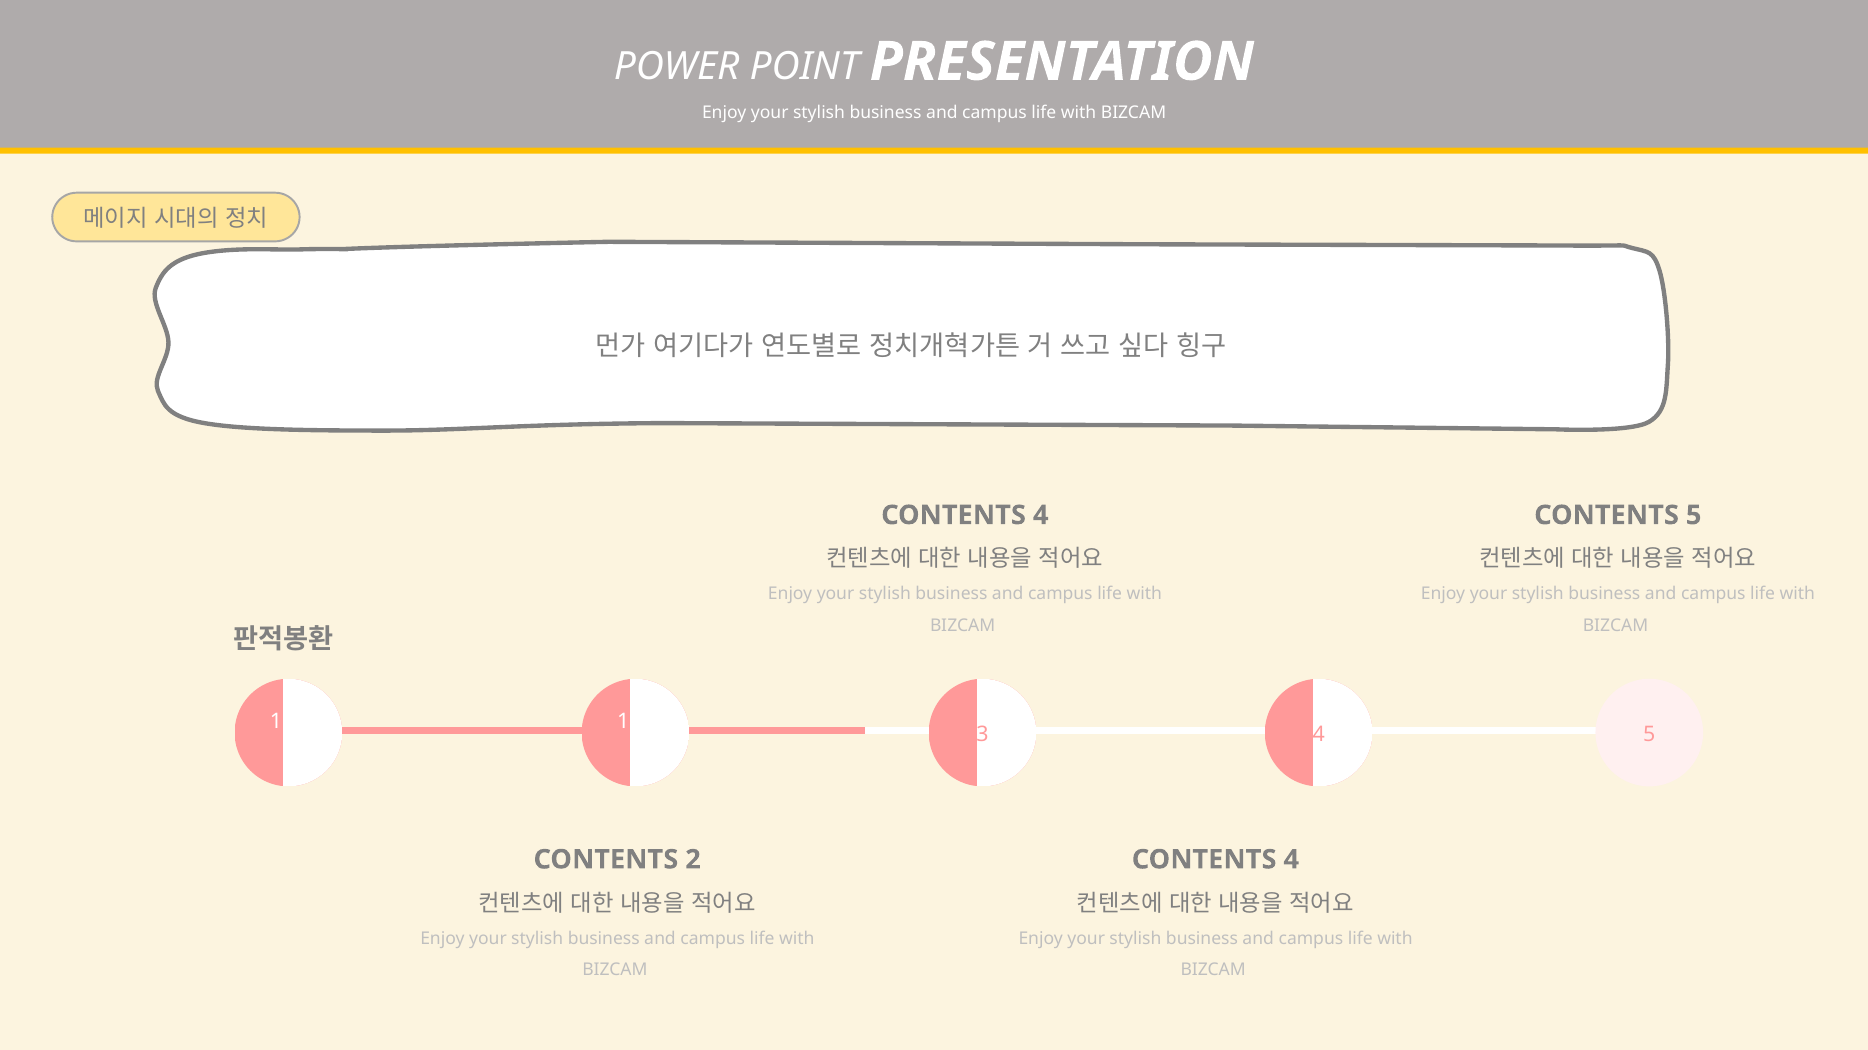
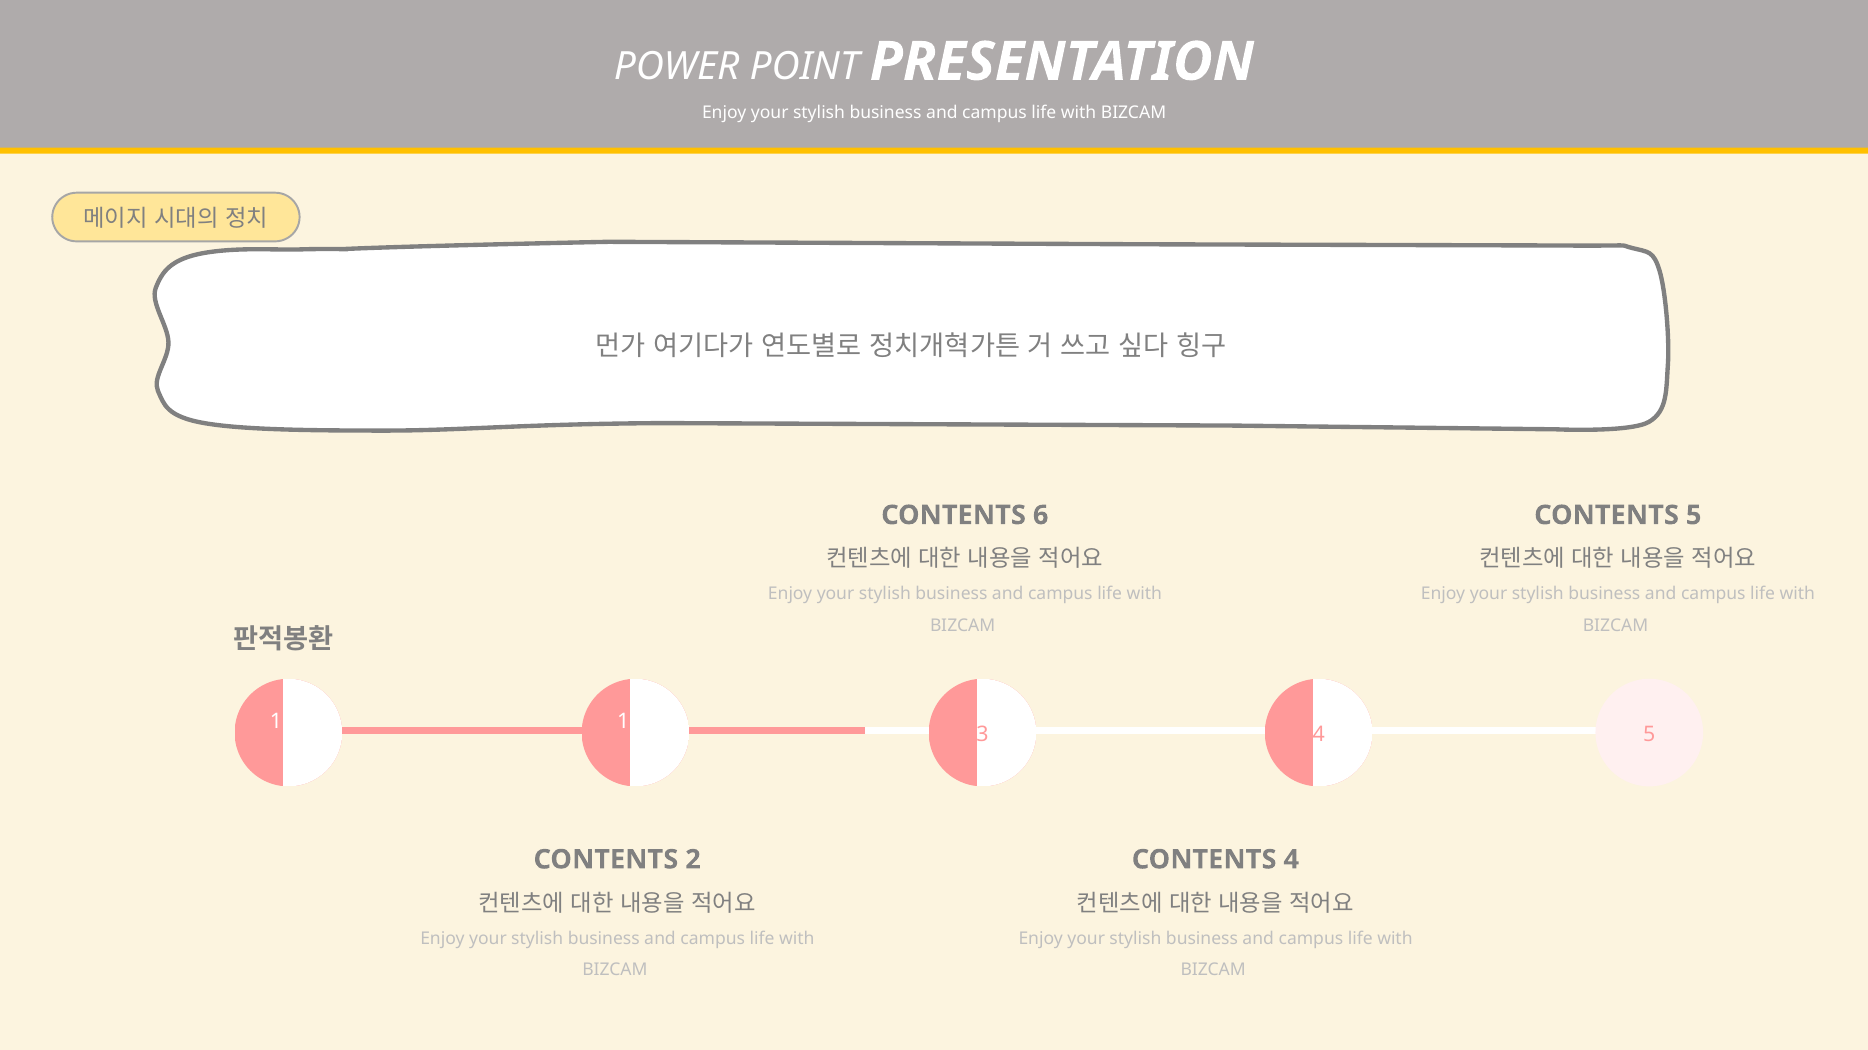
4 at (1041, 516): 4 -> 6
